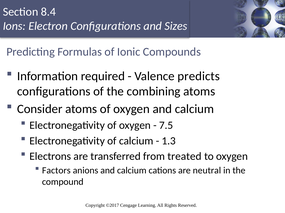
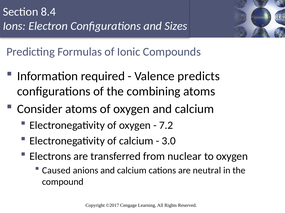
7.5: 7.5 -> 7.2
1.3: 1.3 -> 3.0
treated: treated -> nuclear
Factors: Factors -> Caused
